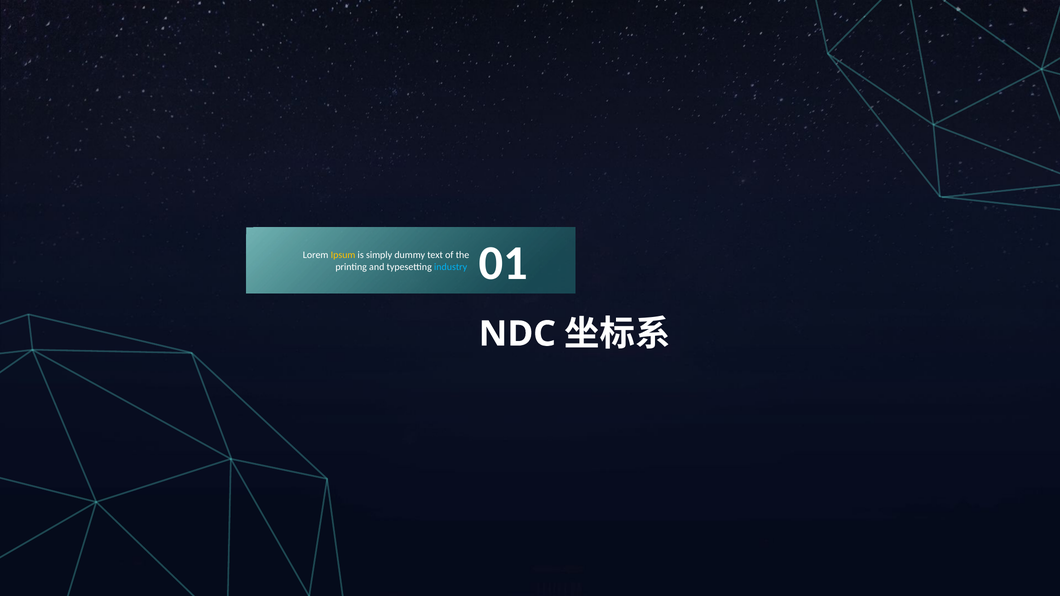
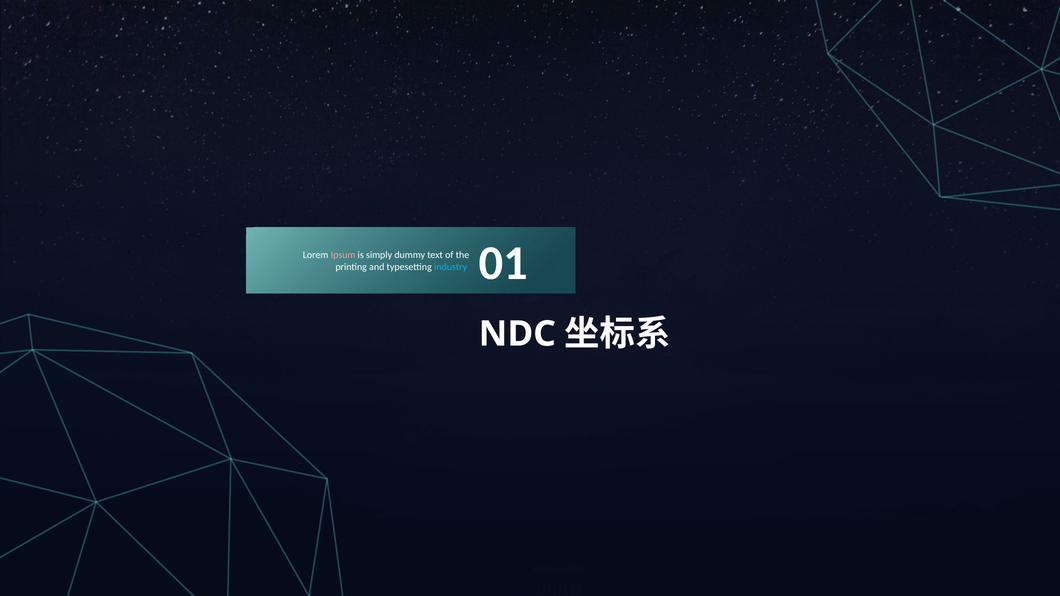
Ipsum colour: yellow -> pink
